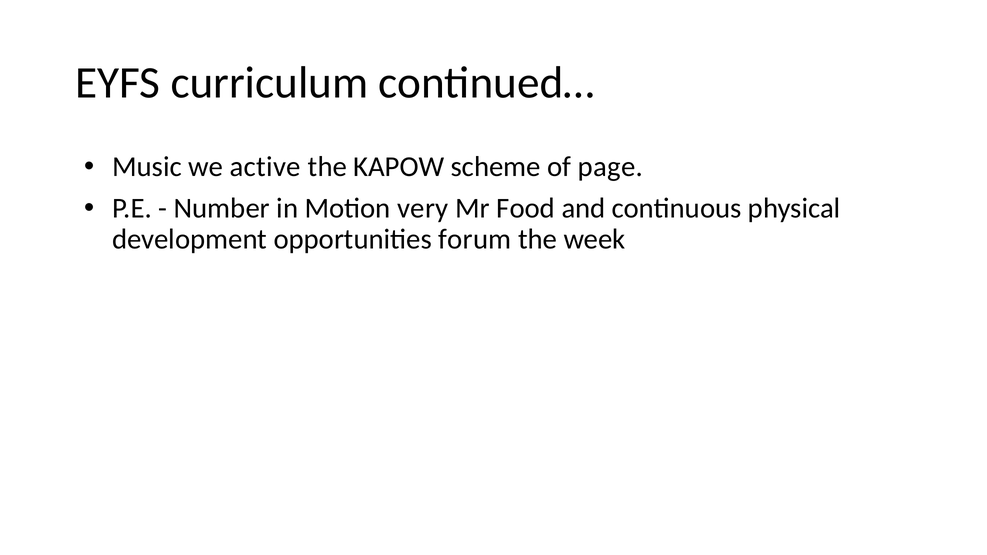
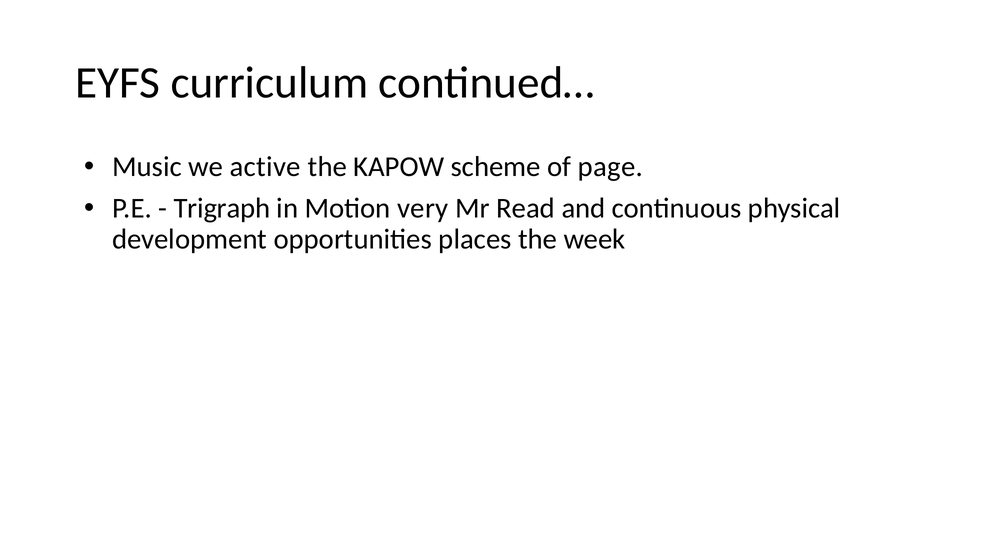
Number: Number -> Trigraph
Food: Food -> Read
forum: forum -> places
